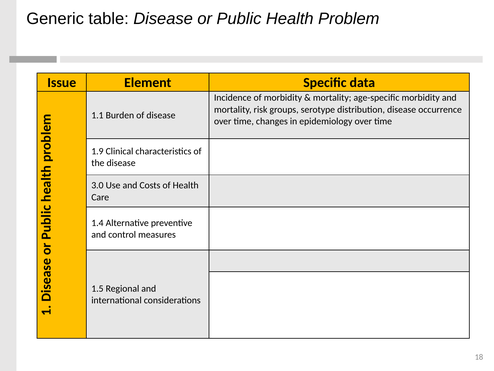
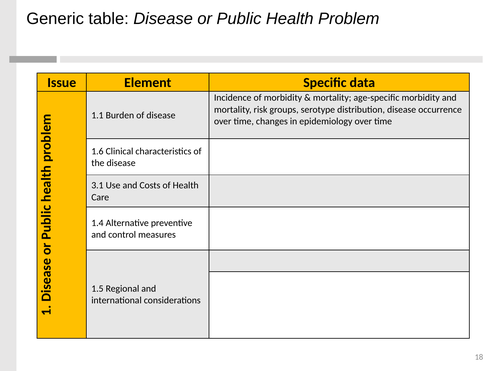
1.9: 1.9 -> 1.6
3.0: 3.0 -> 3.1
